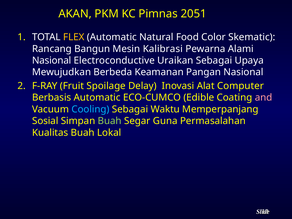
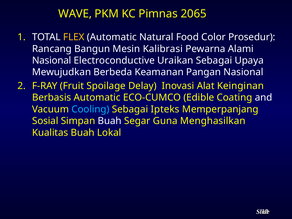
AKAN: AKAN -> WAVE
2051: 2051 -> 2065
Skematic: Skematic -> Prosedur
Computer: Computer -> Keinginan
and colour: pink -> white
Waktu: Waktu -> Ipteks
Buah at (110, 121) colour: light green -> white
Permasalahan: Permasalahan -> Menghasilkan
